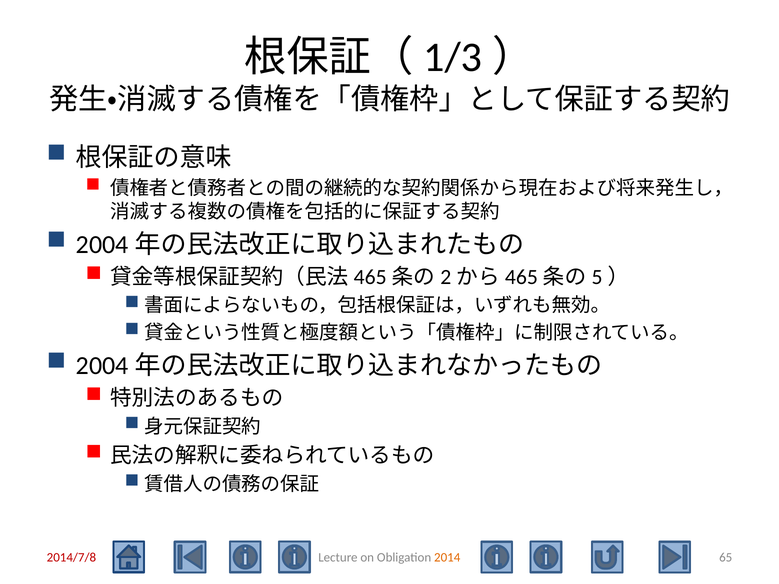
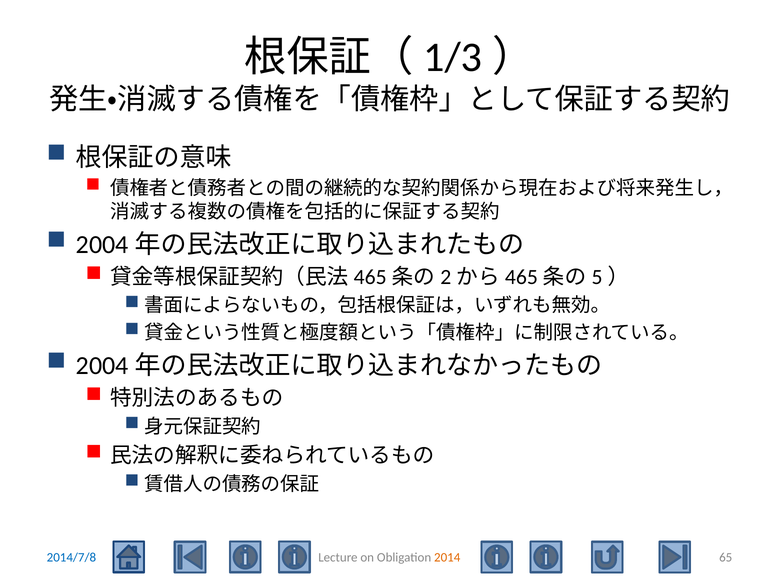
2014/7/8 colour: red -> blue
